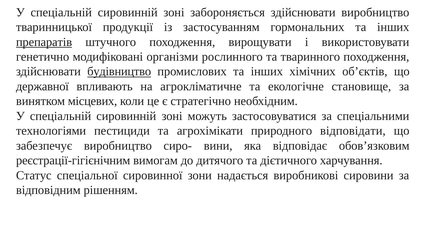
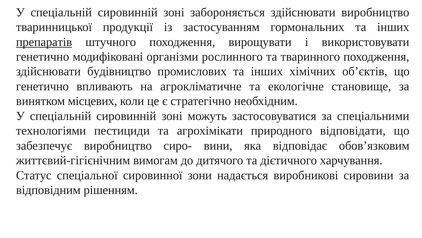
будівництво underline: present -> none
державної at (42, 86): державної -> генетично
реєстрації-гігієнічним: реєстрації-гігієнічним -> життєвий-гігієнічним
